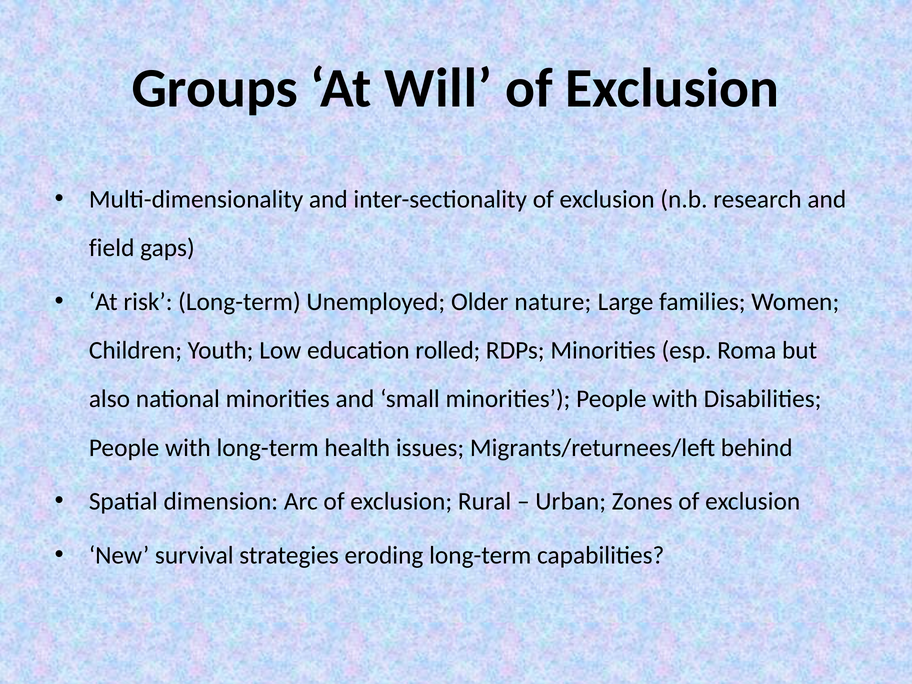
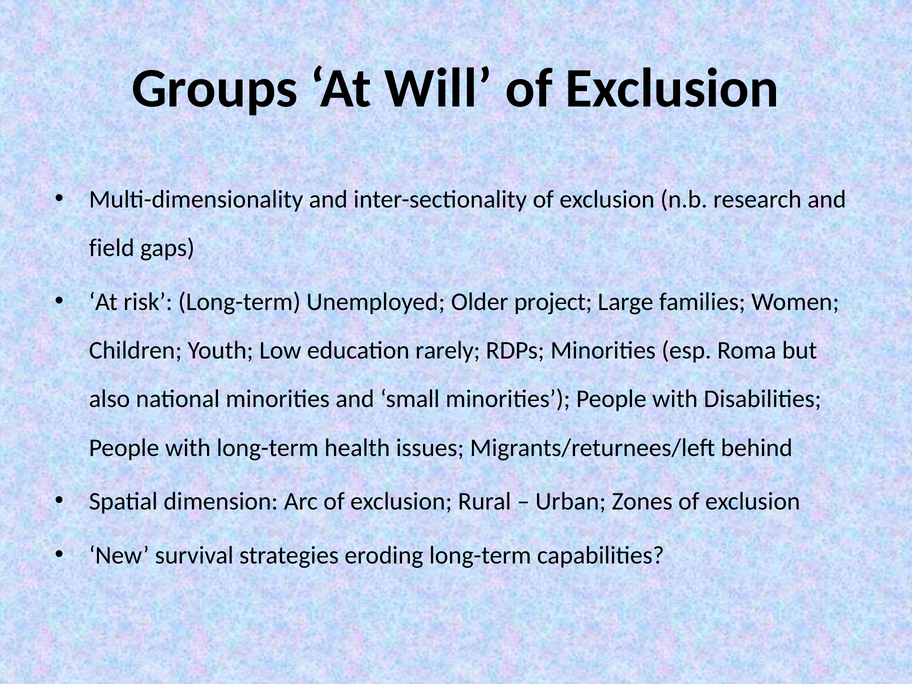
nature: nature -> project
rolled: rolled -> rarely
